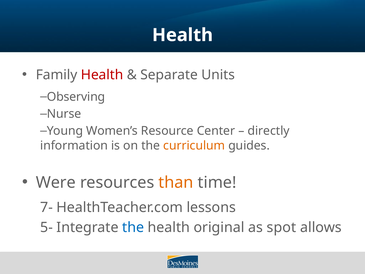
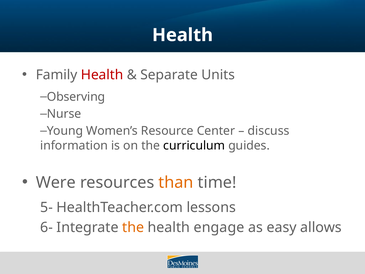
directly: directly -> discuss
curriculum colour: orange -> black
7-: 7- -> 5-
5-: 5- -> 6-
the at (133, 227) colour: blue -> orange
original: original -> engage
spot: spot -> easy
